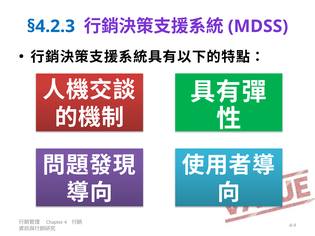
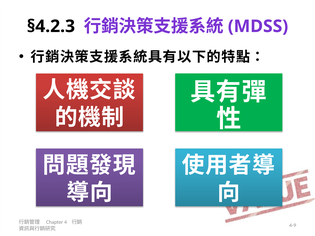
§4.2.3 colour: blue -> black
